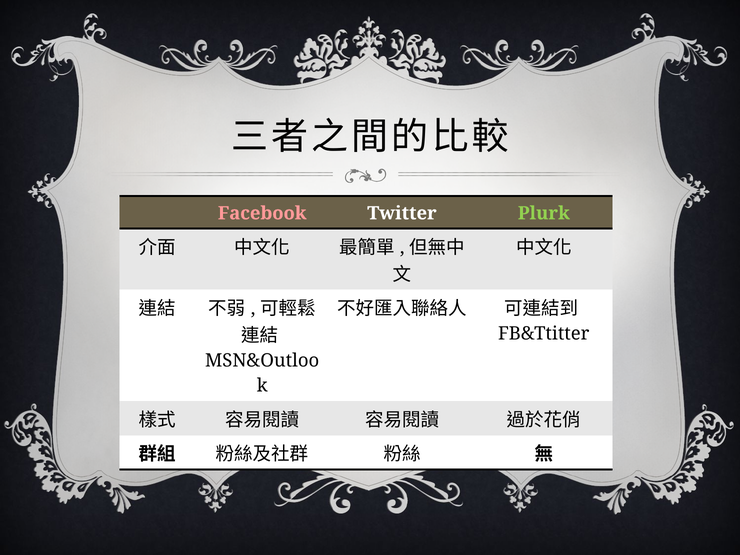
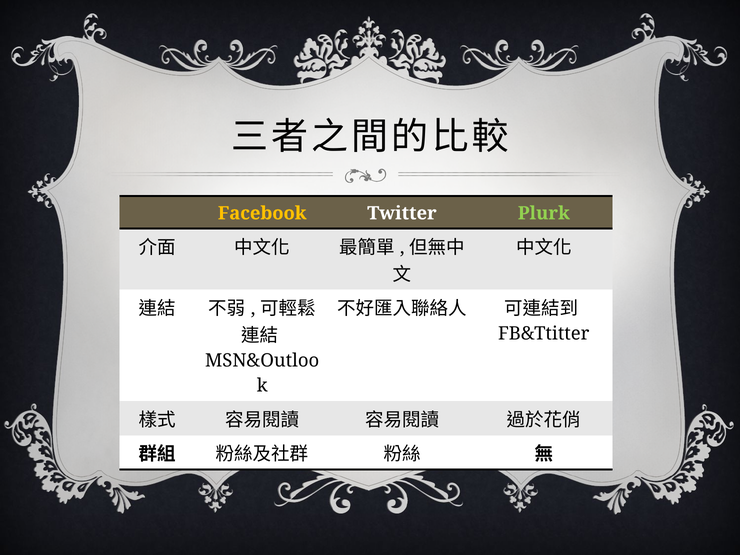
Facebook colour: pink -> yellow
